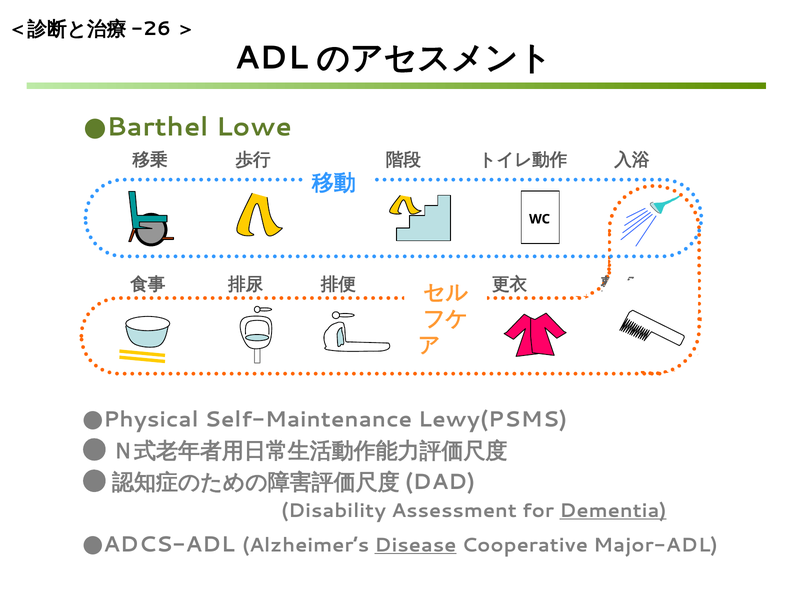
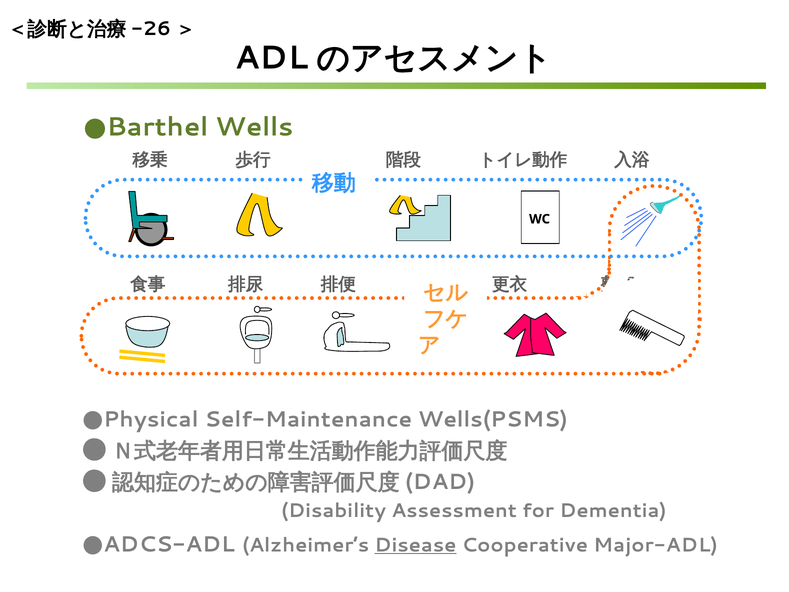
Lowe: Lowe -> Wells
Lewy(PSMS: Lewy(PSMS -> Wells(PSMS
Dementia underline: present -> none
